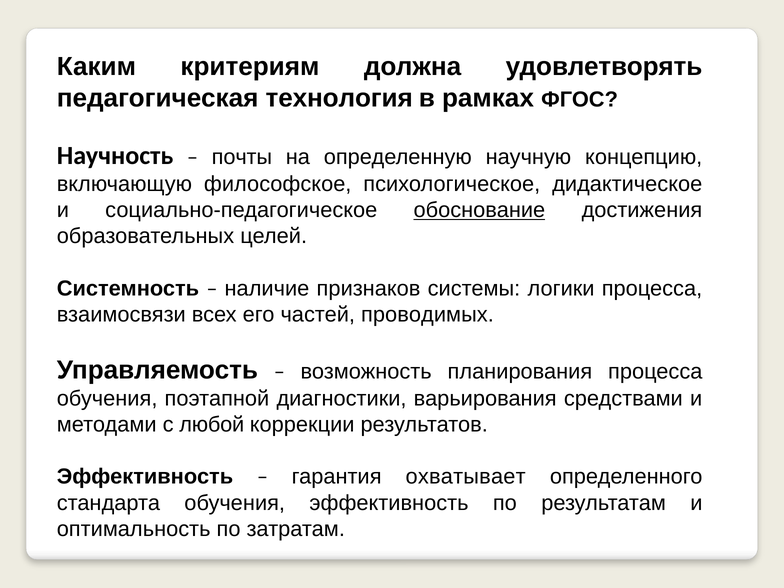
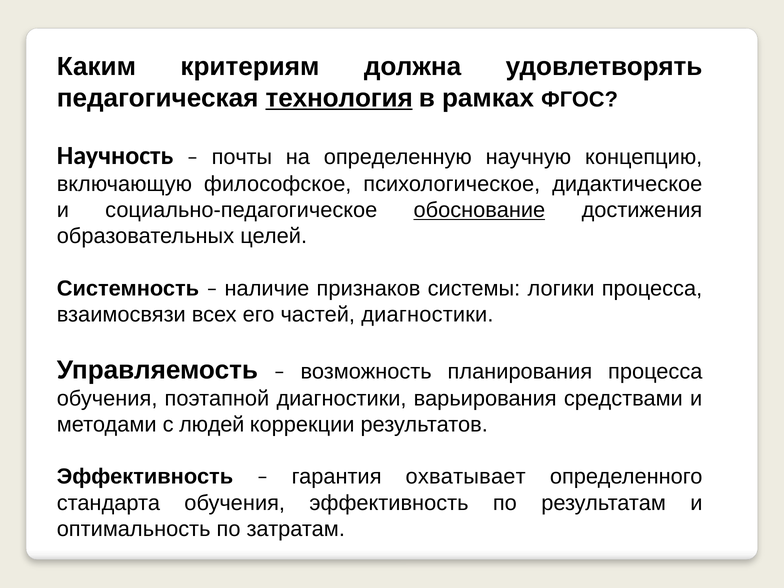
технология underline: none -> present
частей проводимых: проводимых -> диагностики
любой: любой -> людей
